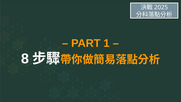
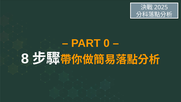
1: 1 -> 0
